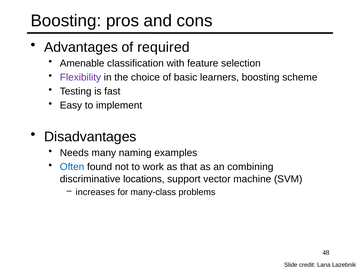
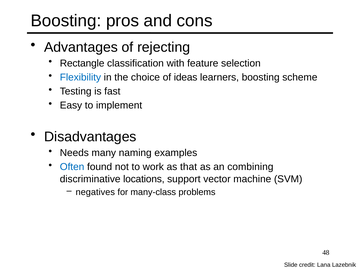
required: required -> rejecting
Amenable: Amenable -> Rectangle
Flexibility colour: purple -> blue
basic: basic -> ideas
increases: increases -> negatives
